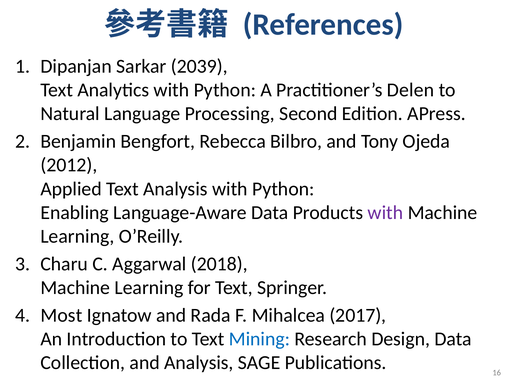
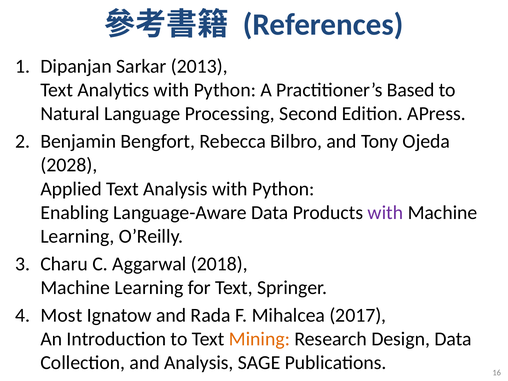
2039: 2039 -> 2013
Delen: Delen -> Based
2012: 2012 -> 2028
Mining colour: blue -> orange
